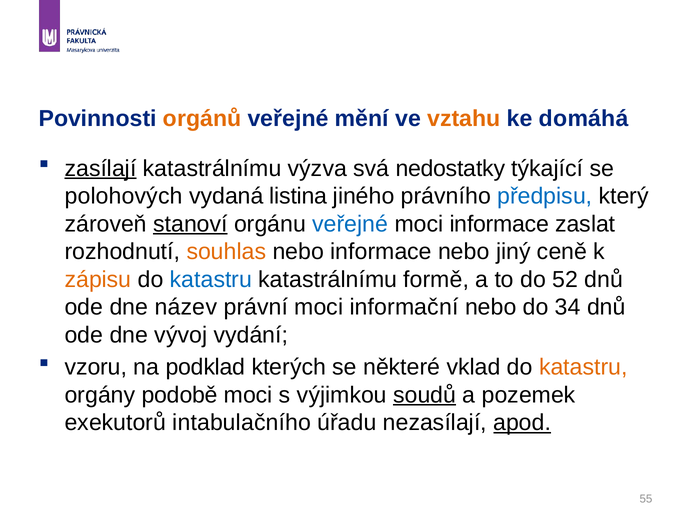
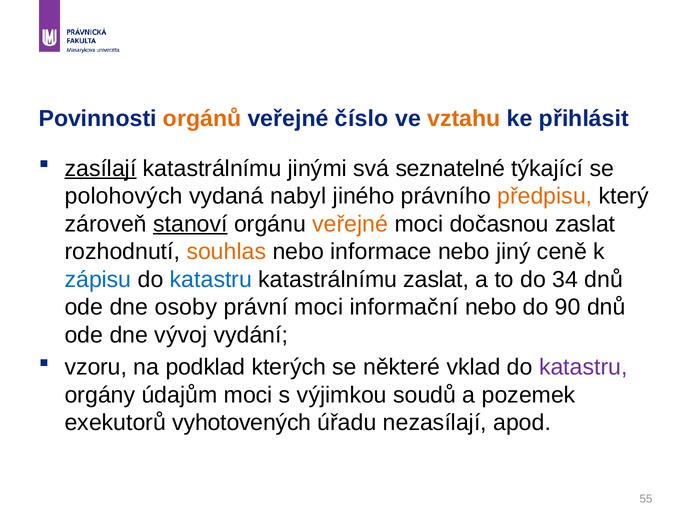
mění: mění -> číslo
domáhá: domáhá -> přihlásit
výzva: výzva -> jinými
nedostatky: nedostatky -> seznatelné
listina: listina -> nabyl
předpisu colour: blue -> orange
veřejné at (350, 224) colour: blue -> orange
moci informace: informace -> dočasnou
zápisu colour: orange -> blue
katastrálnímu formě: formě -> zaslat
52: 52 -> 34
název: název -> osoby
34: 34 -> 90
katastru at (583, 367) colour: orange -> purple
podobě: podobě -> údajům
soudů underline: present -> none
intabulačního: intabulačního -> vyhotovených
apod underline: present -> none
